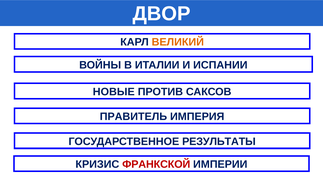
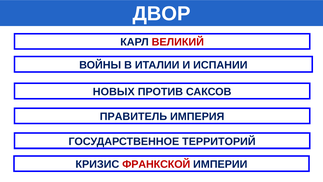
ВЕЛИКИЙ colour: orange -> red
НОВЫЕ: НОВЫЕ -> НОВЫХ
РЕЗУЛЬТАТЫ: РЕЗУЛЬТАТЫ -> ТЕРРИТОРИЙ
